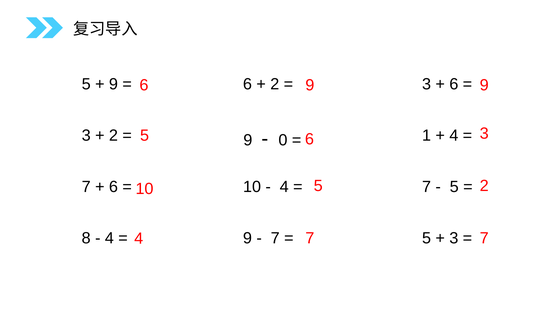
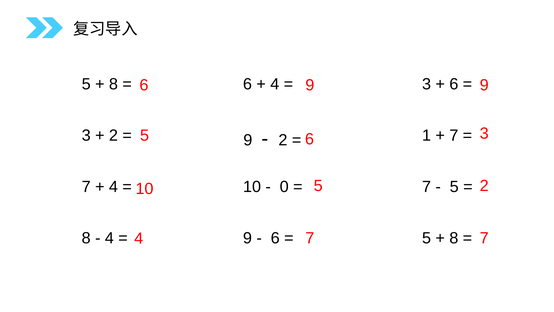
9 at (113, 84): 9 -> 8
2 at (275, 84): 2 -> 4
4 at (454, 135): 4 -> 7
0 at (283, 140): 0 -> 2
6 at (113, 187): 6 -> 4
4 at (284, 187): 4 -> 0
7 at (275, 238): 7 -> 6
3 at (454, 238): 3 -> 8
